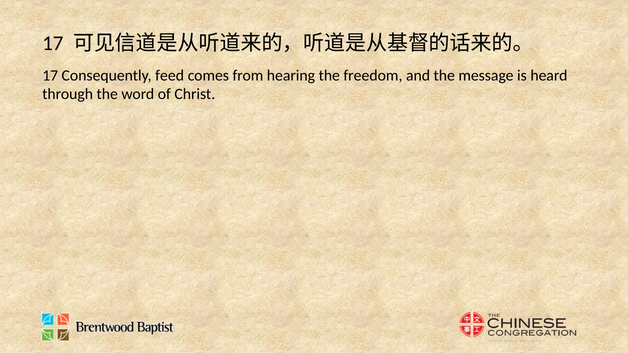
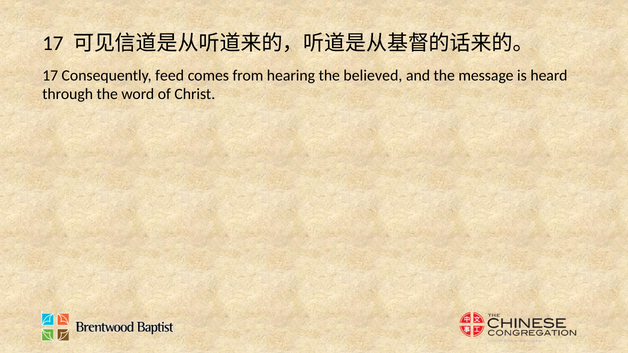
freedom: freedom -> believed
